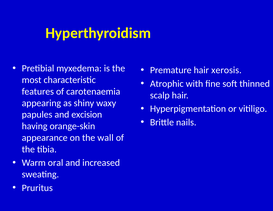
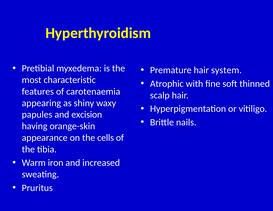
xerosis: xerosis -> system
wall: wall -> cells
oral: oral -> iron
